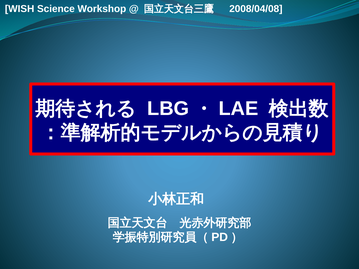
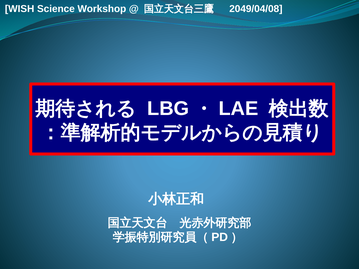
2008/04/08: 2008/04/08 -> 2049/04/08
